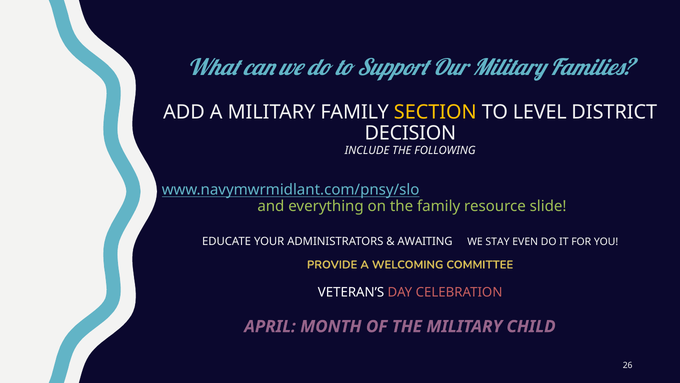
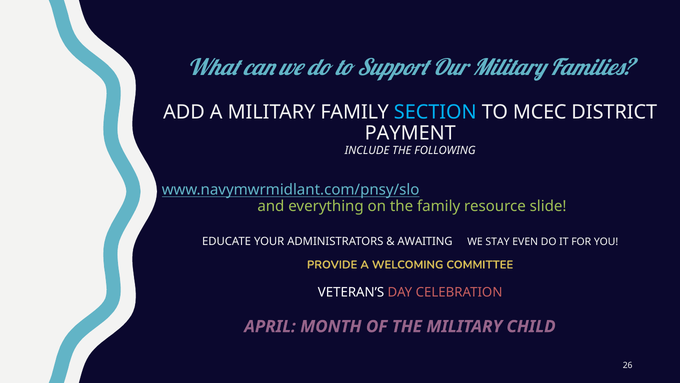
SECTION colour: yellow -> light blue
LEVEL: LEVEL -> MCEC
DECISION: DECISION -> PAYMENT
